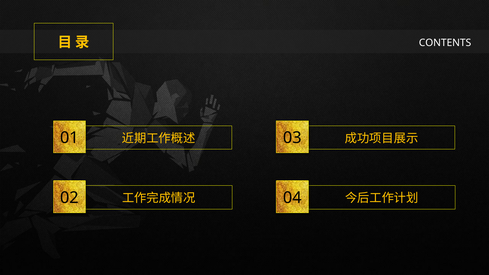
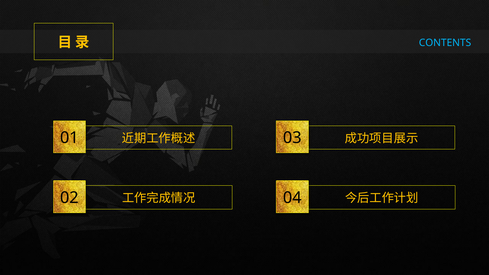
CONTENTS colour: white -> light blue
